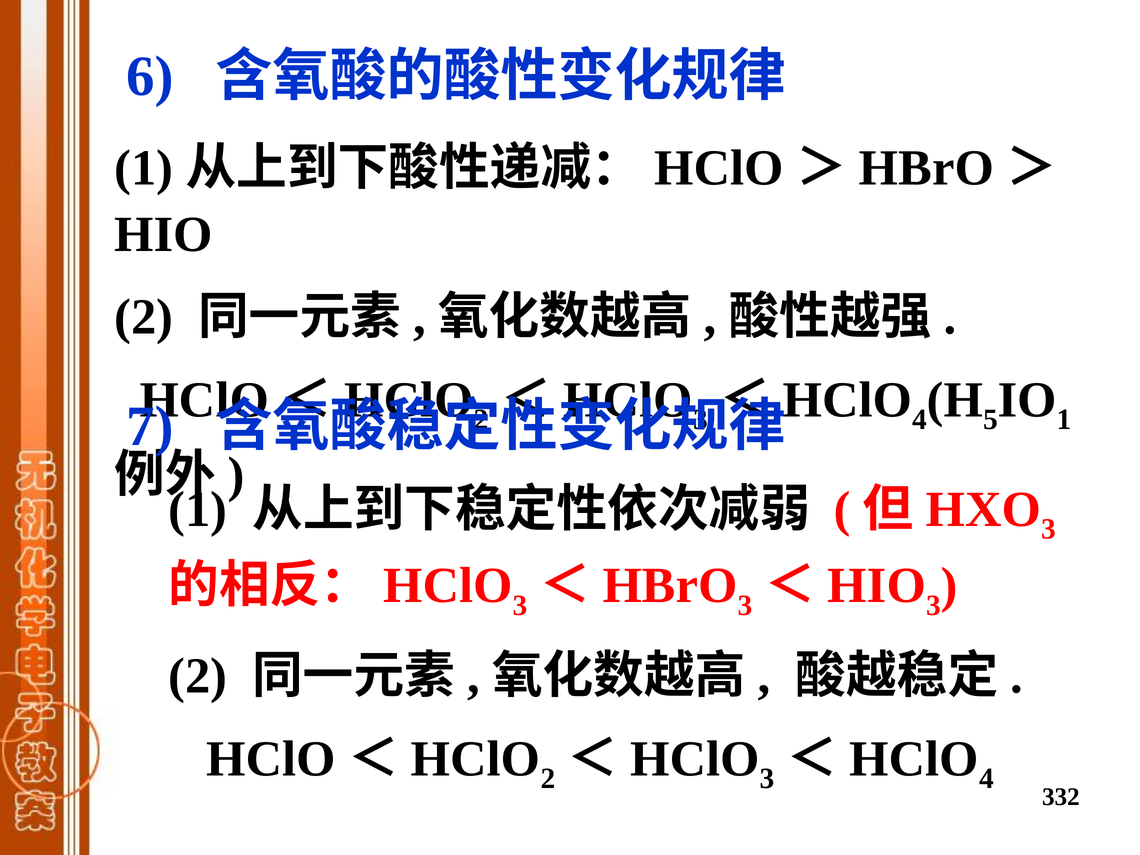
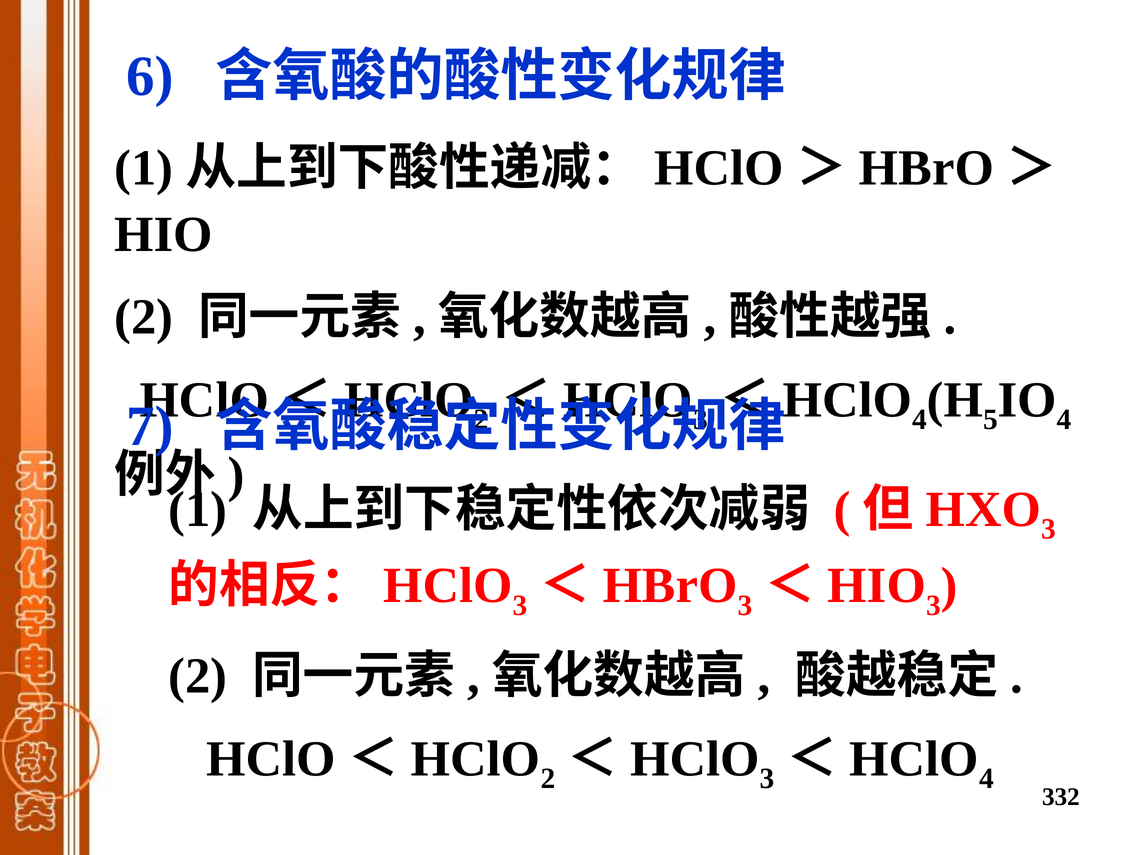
1 at (1064, 419): 1 -> 4
